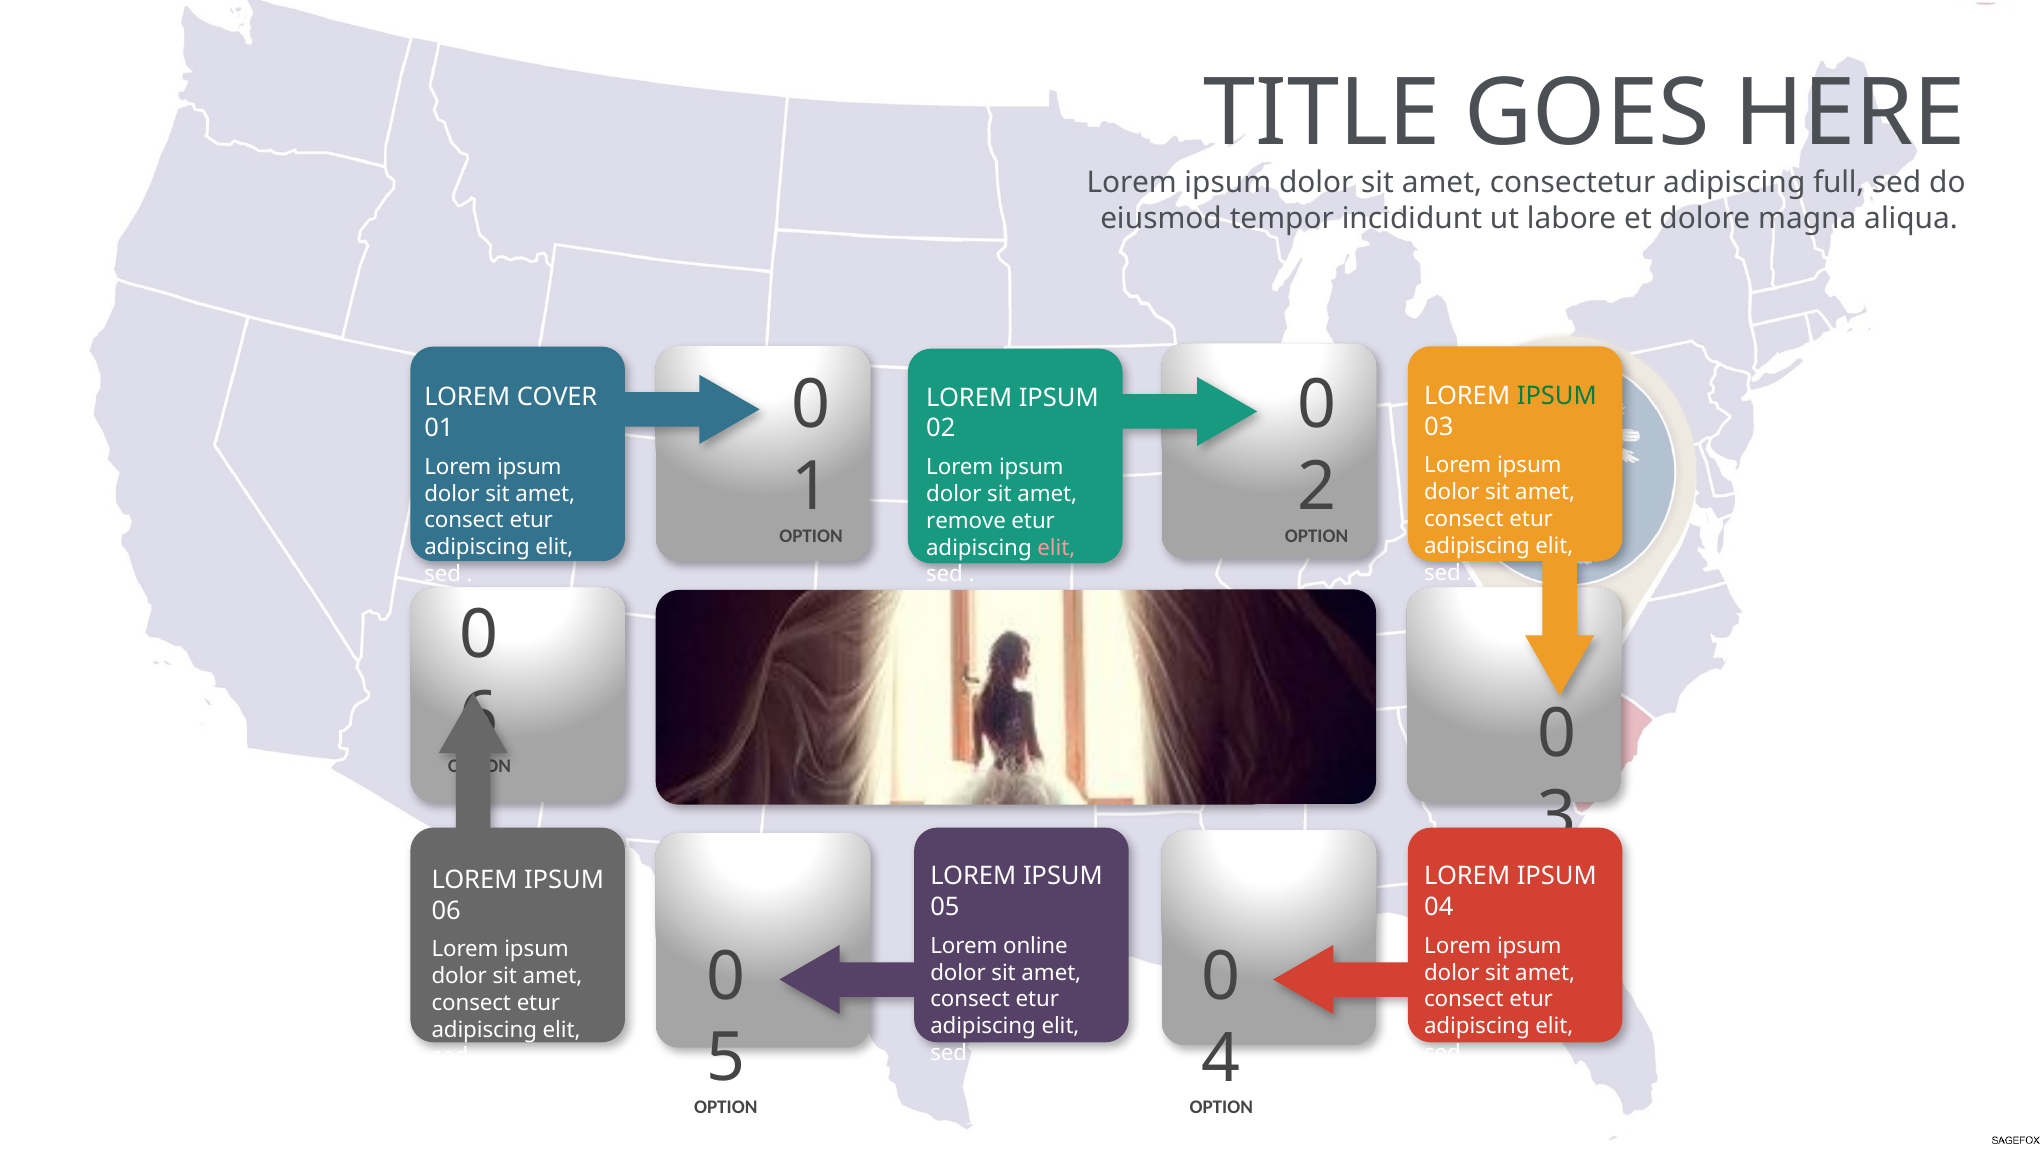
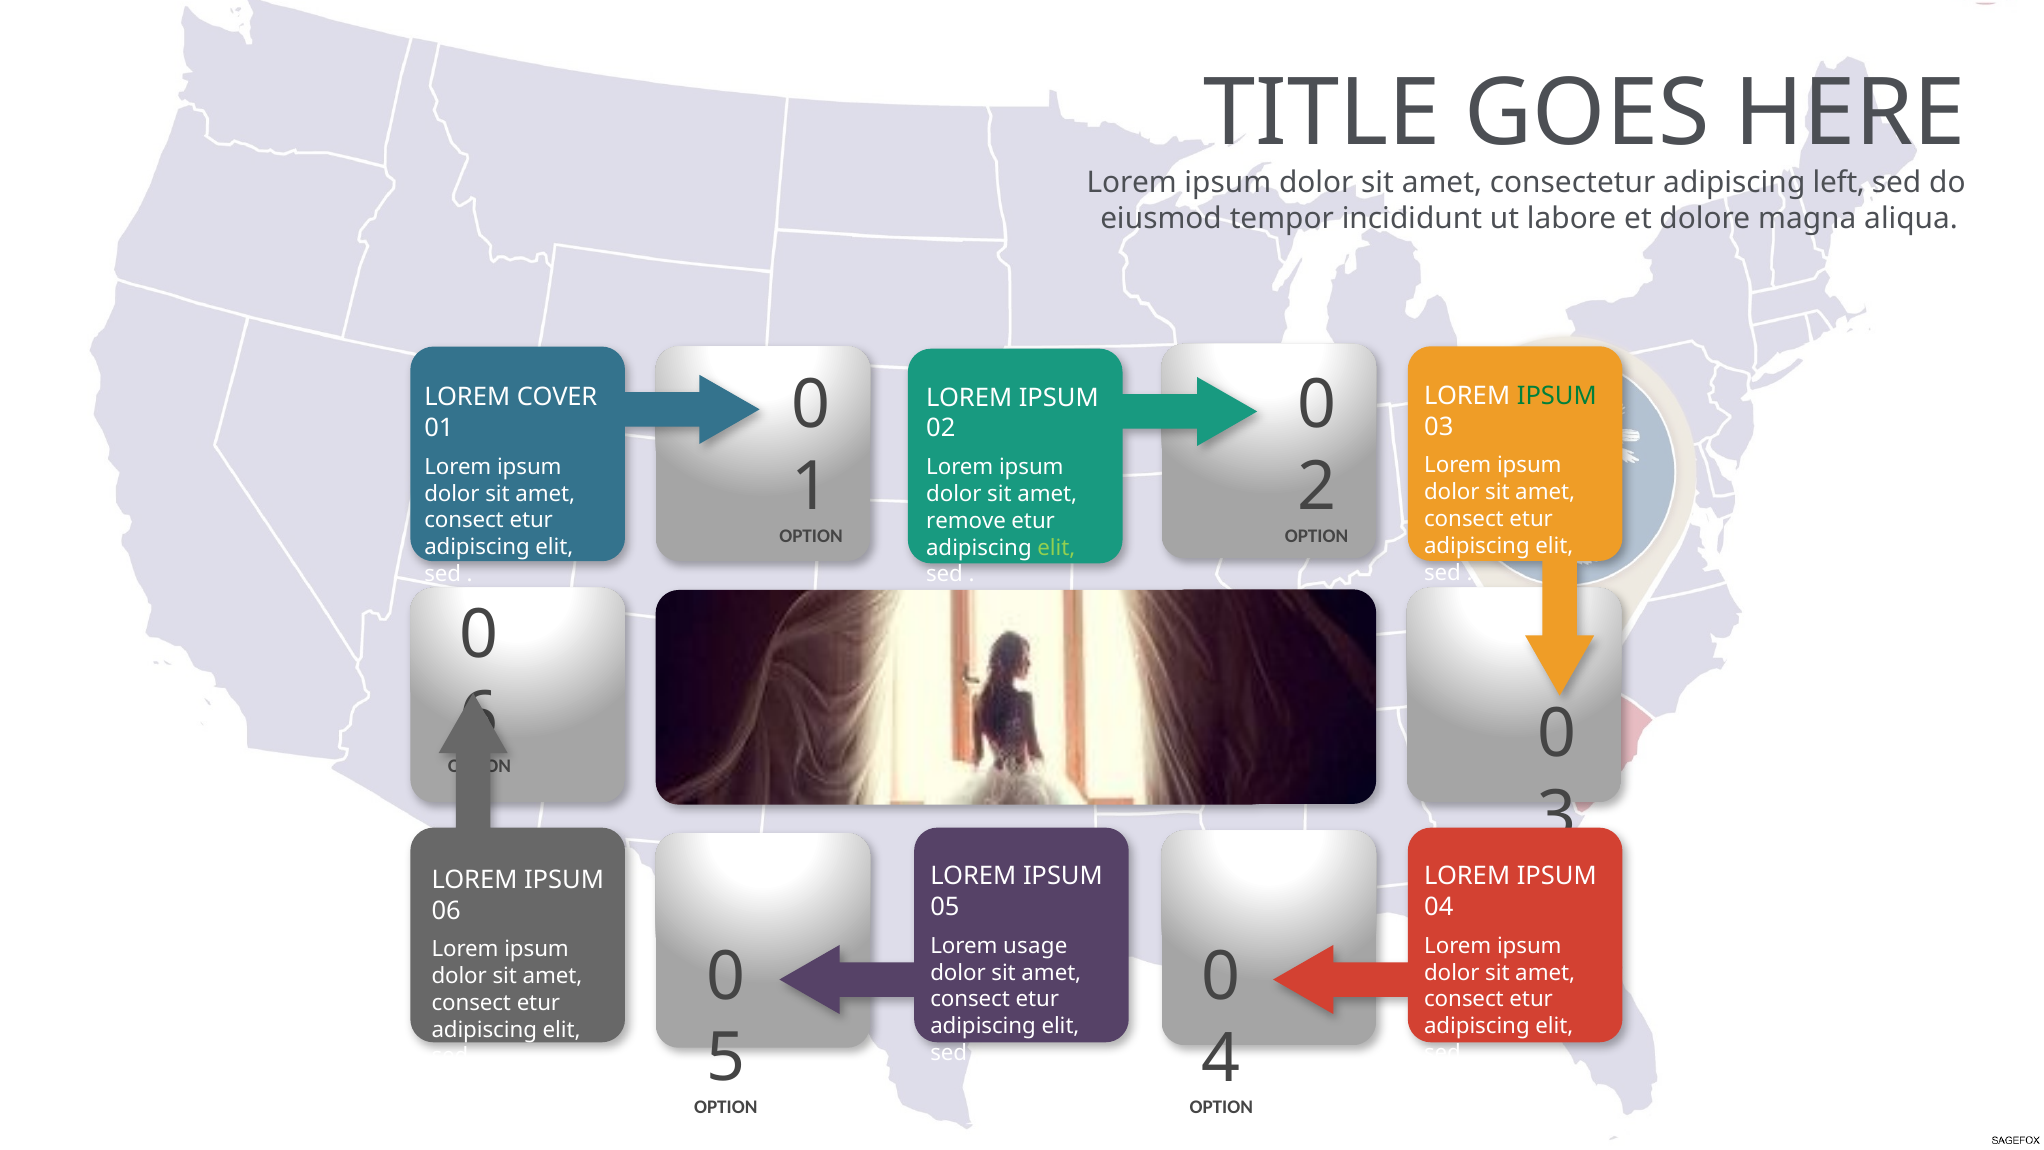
full: full -> left
elit at (1056, 548) colour: pink -> light green
online: online -> usage
